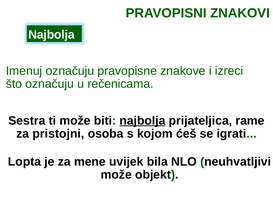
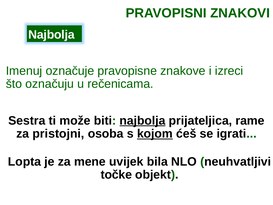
Imenuj označuju: označuju -> označuje
kojom underline: none -> present
može at (116, 175): može -> točke
